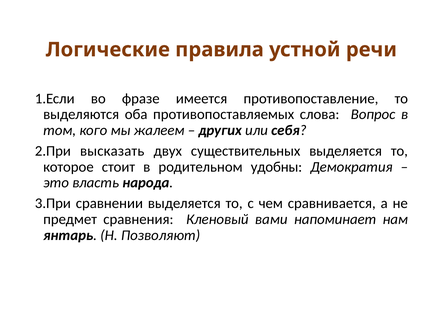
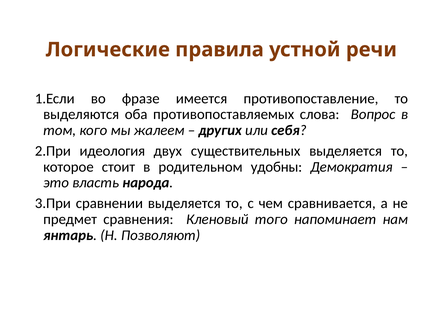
высказать: высказать -> идеология
вами: вами -> того
